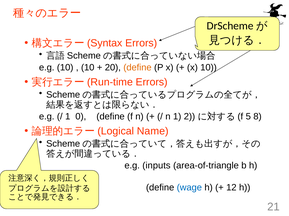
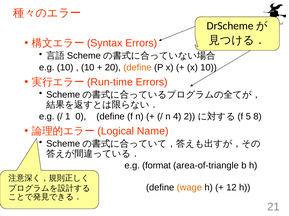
n 1: 1 -> 4
inputs: inputs -> format
wage colour: blue -> orange
